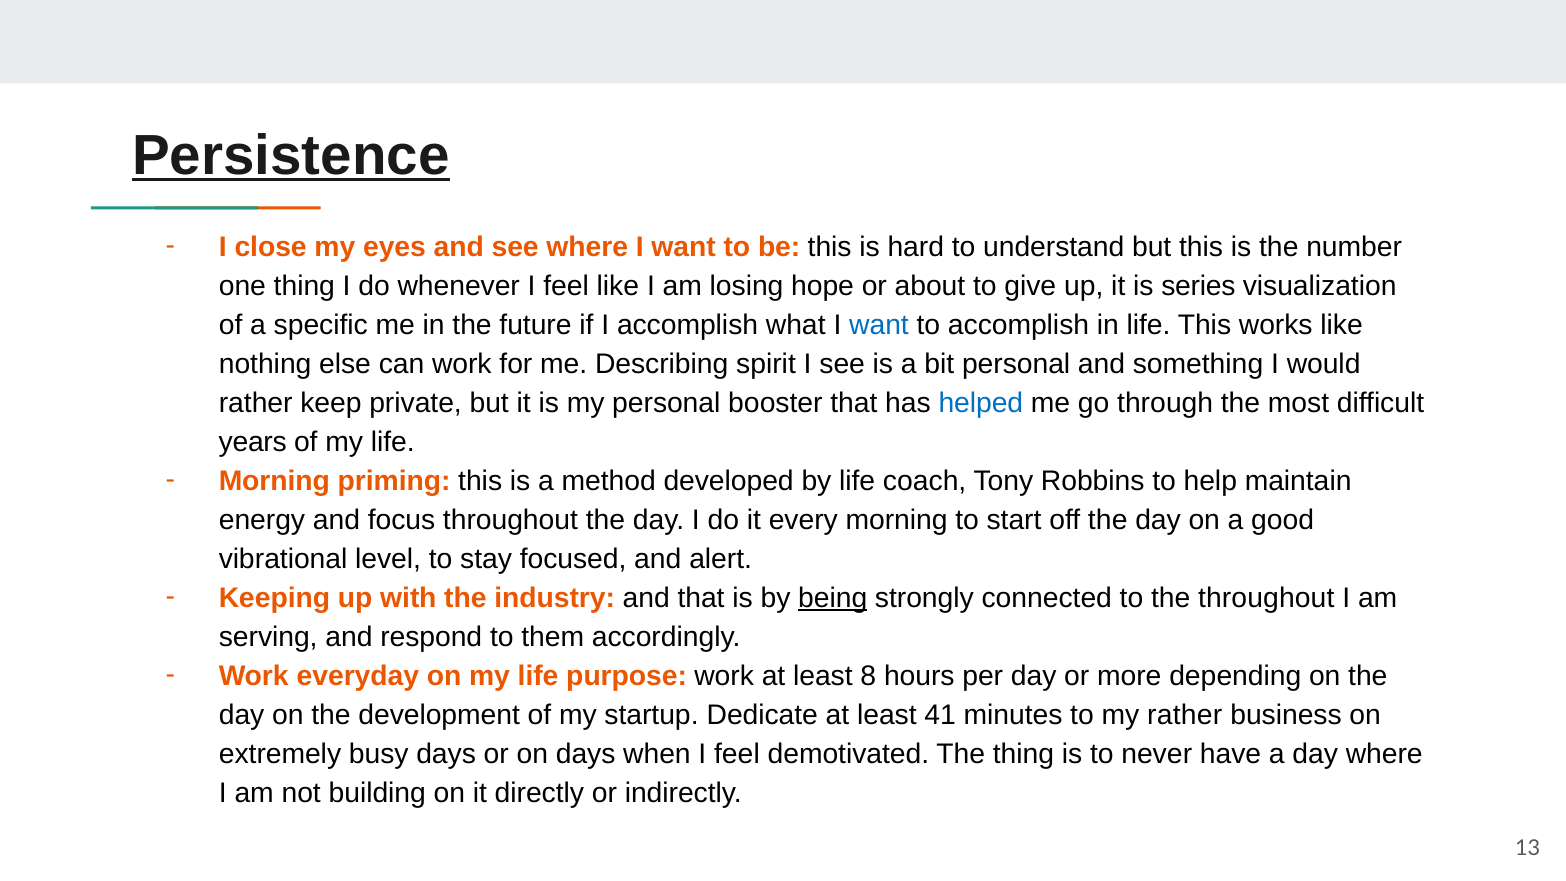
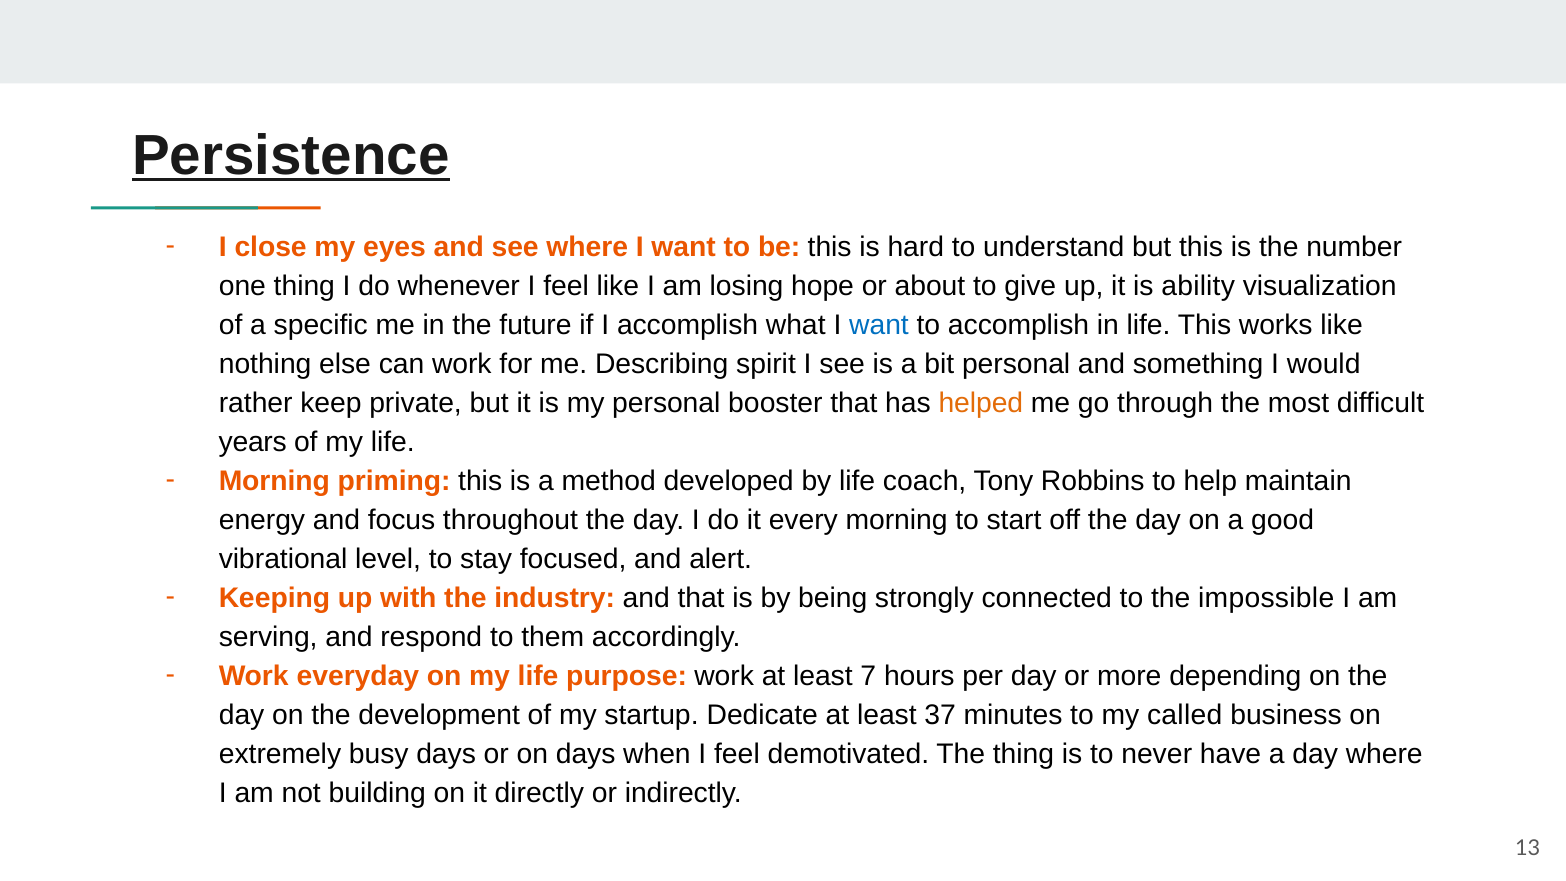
series: series -> ability
helped colour: blue -> orange
being underline: present -> none
the throughout: throughout -> impossible
8: 8 -> 7
41: 41 -> 37
my rather: rather -> called
